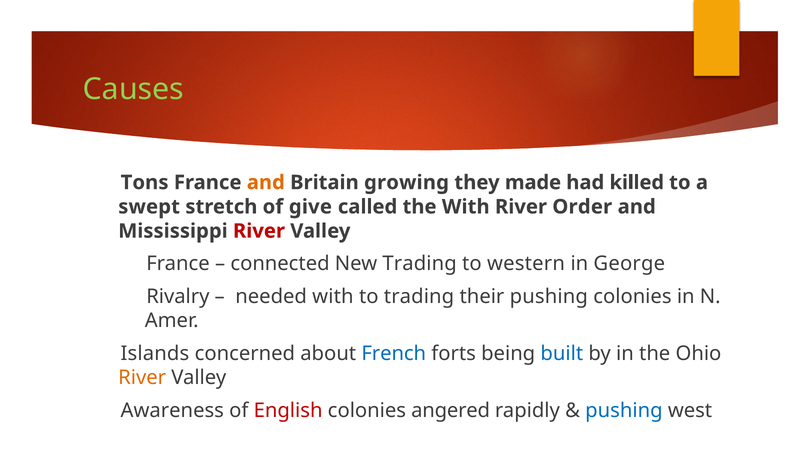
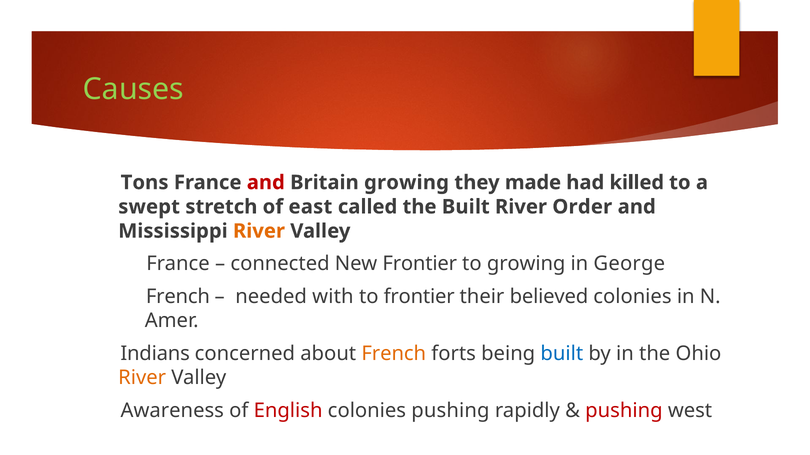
and at (266, 183) colour: orange -> red
give: give -> east
the With: With -> Built
River at (259, 231) colour: red -> orange
New Trading: Trading -> Frontier
to western: western -> growing
Rivalry at (178, 297): Rivalry -> French
to trading: trading -> frontier
their pushing: pushing -> believed
Islands: Islands -> Indians
French at (394, 354) colour: blue -> orange
colonies angered: angered -> pushing
pushing at (624, 411) colour: blue -> red
